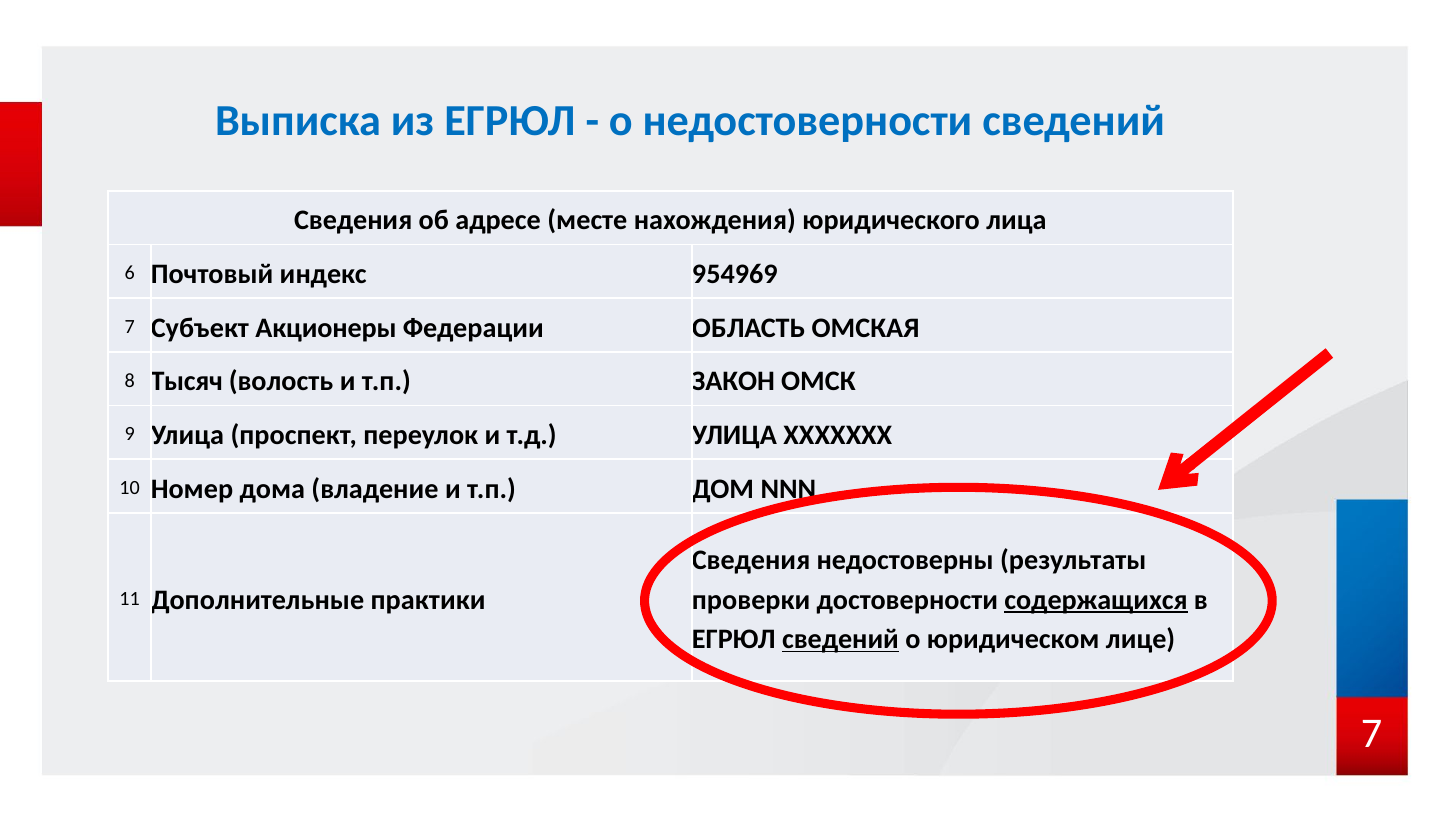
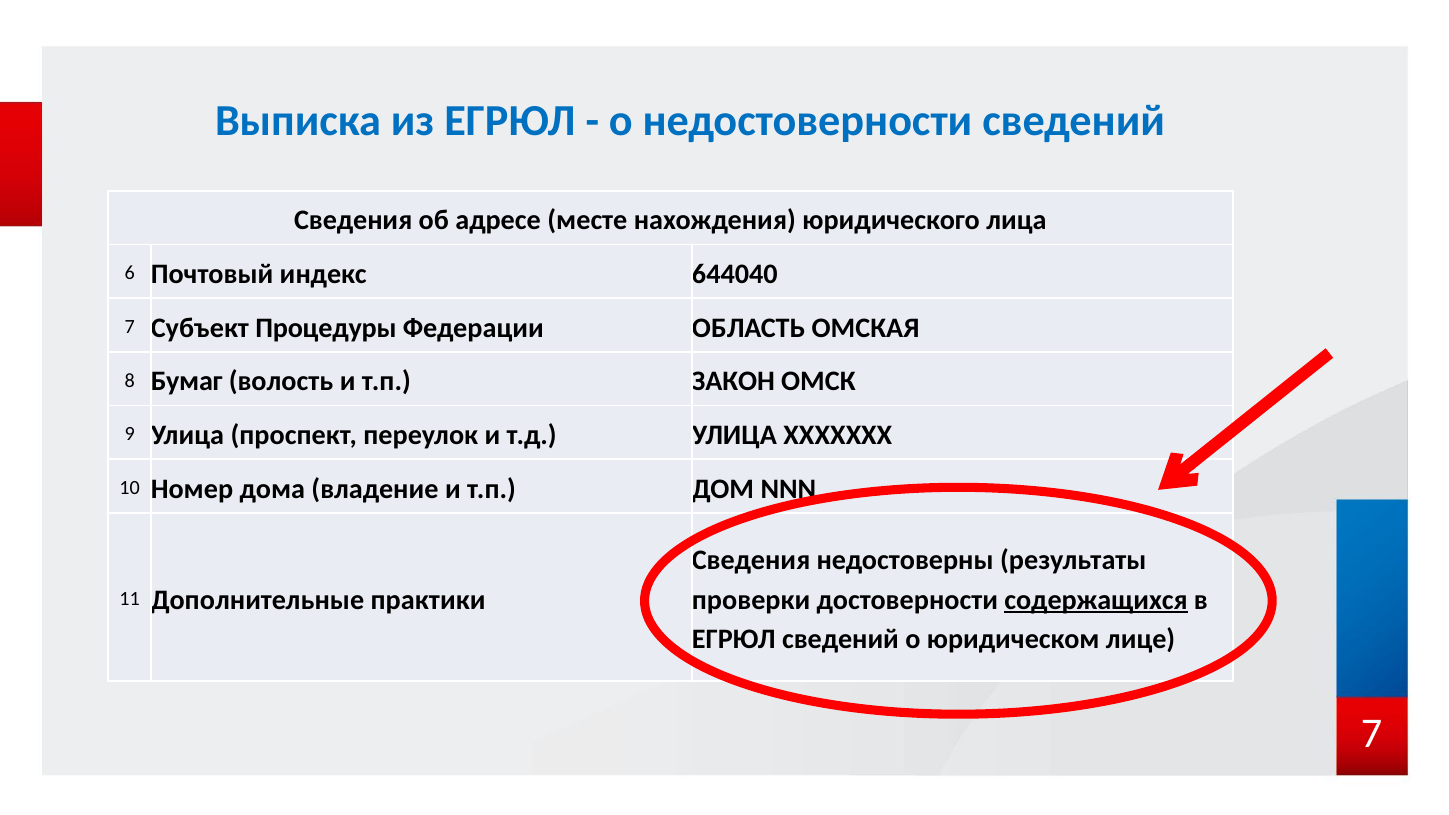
954969: 954969 -> 644040
Акционеры: Акционеры -> Процедуры
Тысяч: Тысяч -> Бумаг
сведений at (840, 639) underline: present -> none
